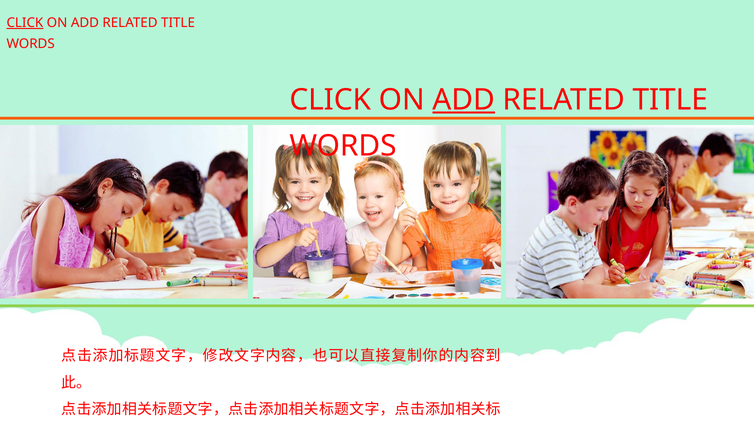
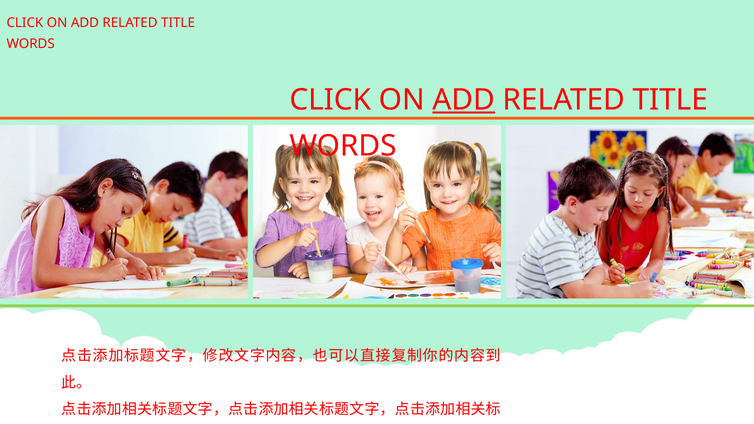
CLICK at (25, 23) underline: present -> none
